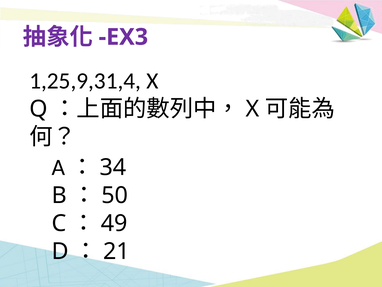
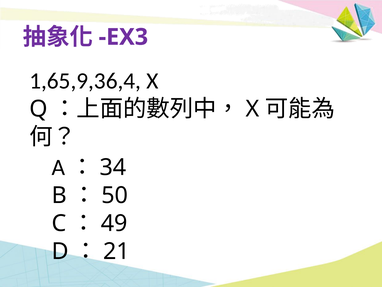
1,25,9,31,4: 1,25,9,31,4 -> 1,65,9,36,4
